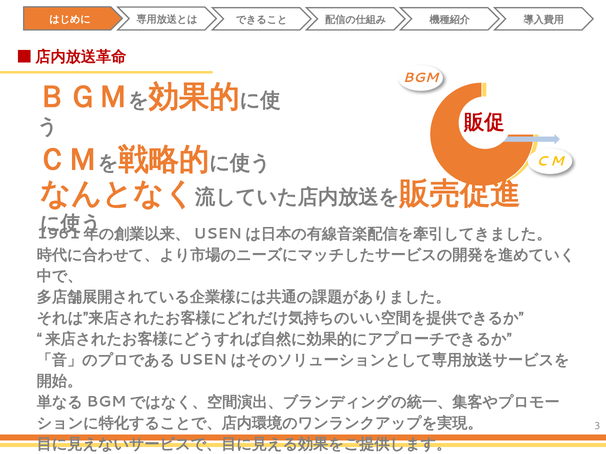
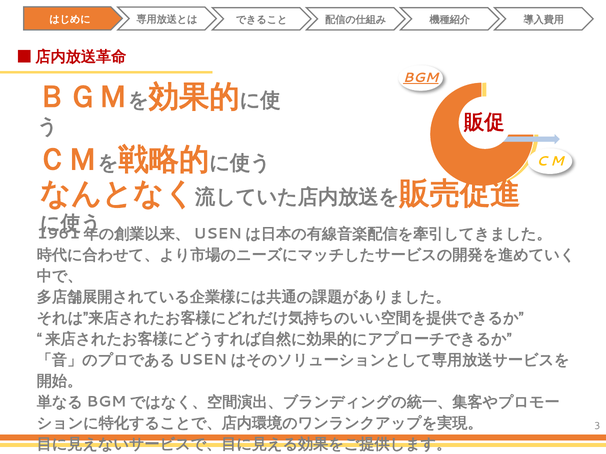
BGM underline: none -> present
